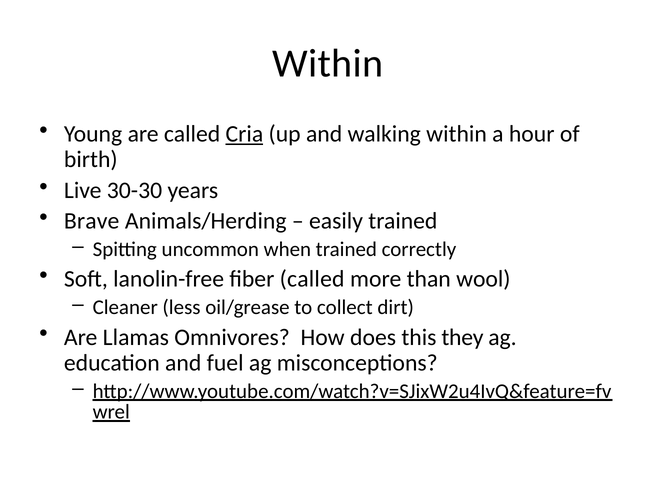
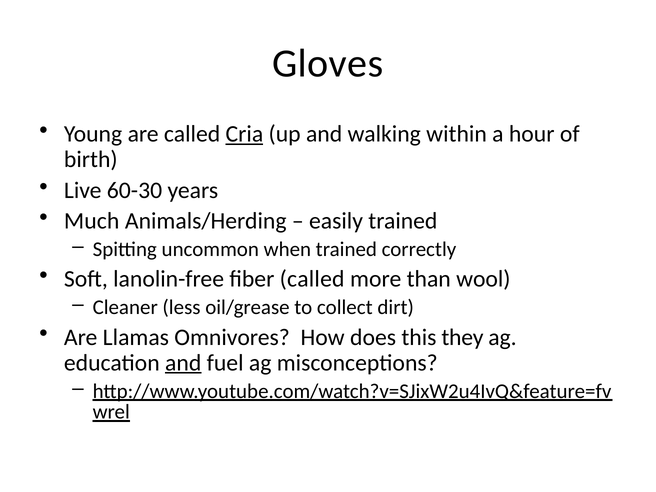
Within at (328, 64): Within -> Gloves
30-30: 30-30 -> 60-30
Brave: Brave -> Much
and at (183, 363) underline: none -> present
